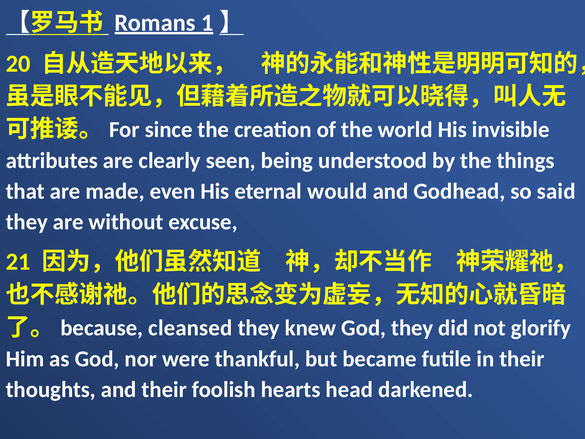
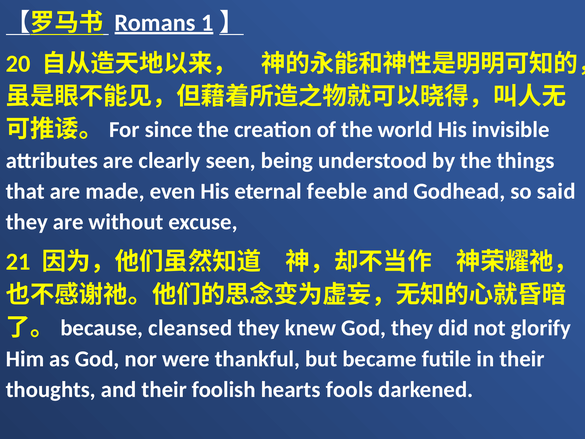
would: would -> feeble
head: head -> fools
